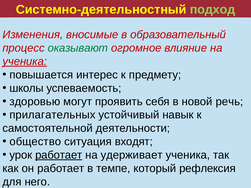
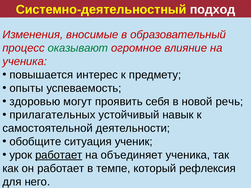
подход colour: light green -> white
ученика at (25, 62) underline: present -> none
школы: школы -> опыты
общество: общество -> обобщите
входят: входят -> ученик
удерживает: удерживает -> объединяет
